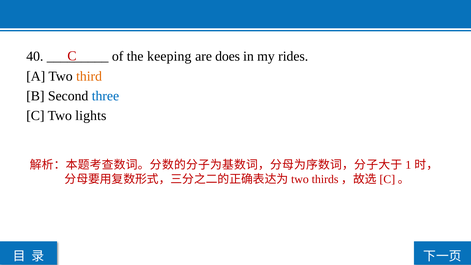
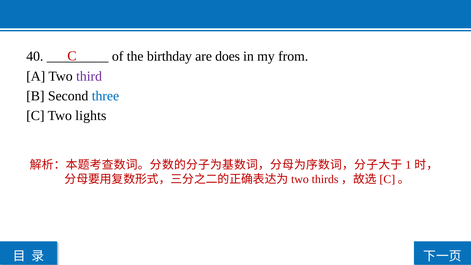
keeping: keeping -> birthday
rides: rides -> from
third colour: orange -> purple
